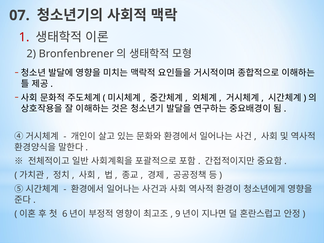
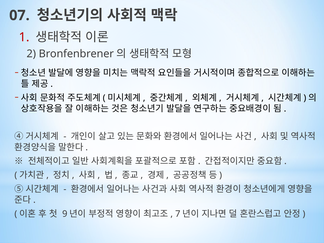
6: 6 -> 9
9: 9 -> 7
